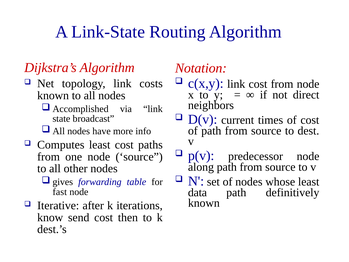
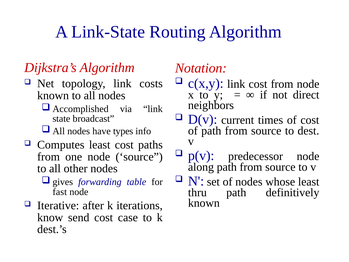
more: more -> types
data: data -> thru
then: then -> case
